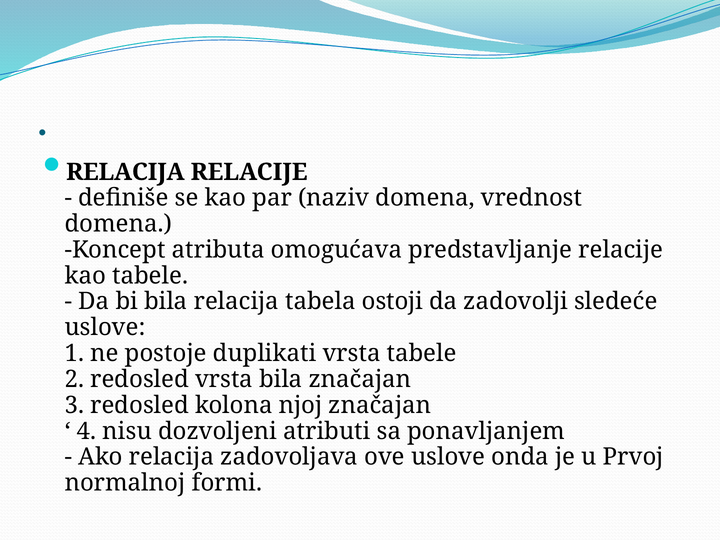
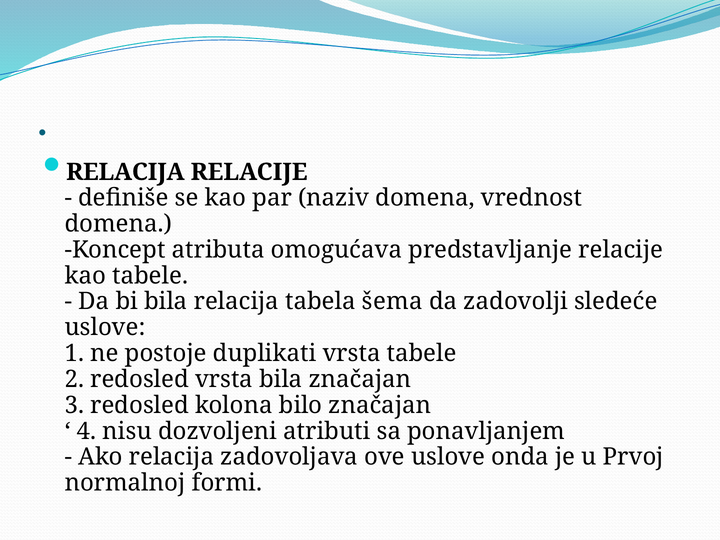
ostoji: ostoji -> šema
njoj: njoj -> bilo
